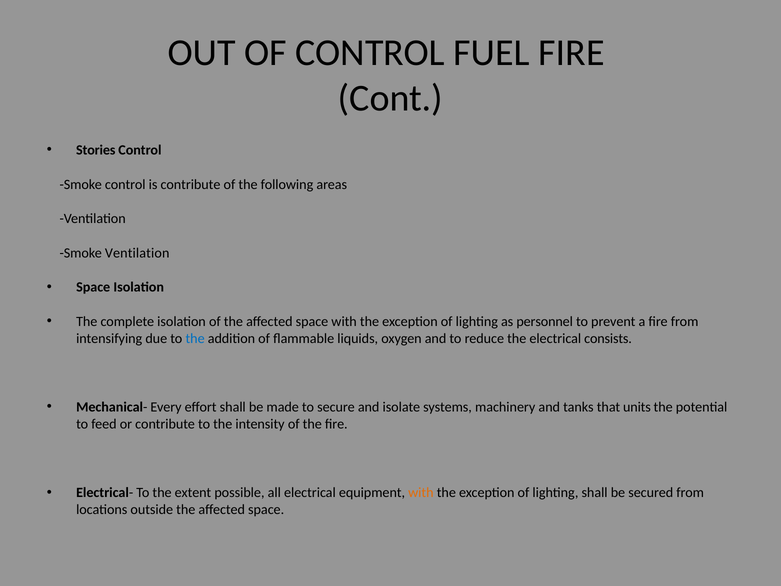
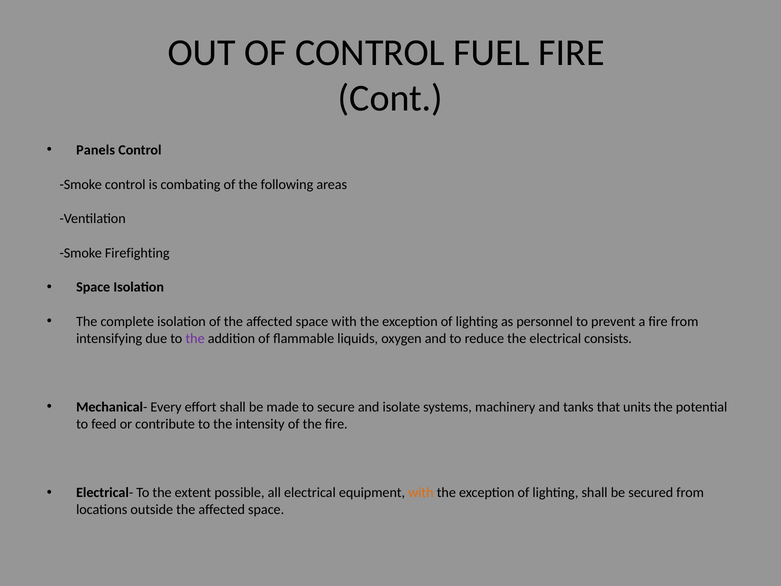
Stories: Stories -> Panels
is contribute: contribute -> combating
Smoke Ventilation: Ventilation -> Firefighting
the at (195, 338) colour: blue -> purple
